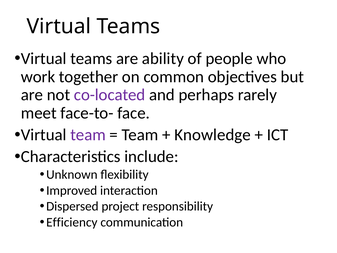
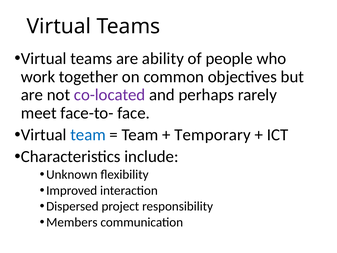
team at (88, 135) colour: purple -> blue
Knowledge: Knowledge -> Temporary
Efficiency: Efficiency -> Members
